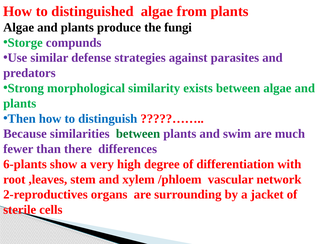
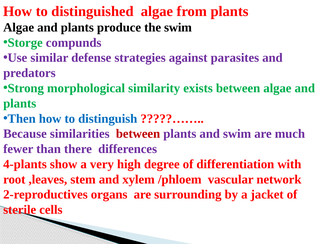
the fungi: fungi -> swim
between at (138, 134) colour: green -> red
6-plants: 6-plants -> 4-plants
